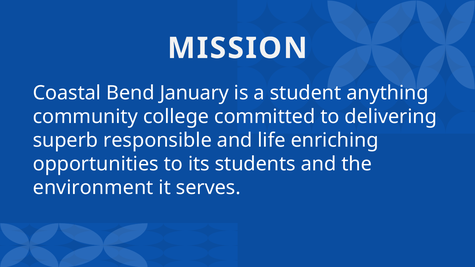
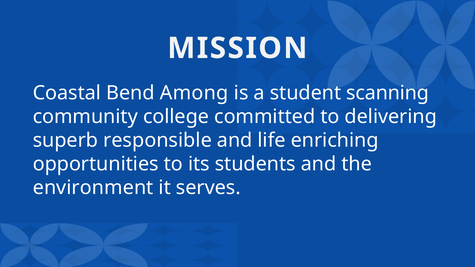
January: January -> Among
anything: anything -> scanning
